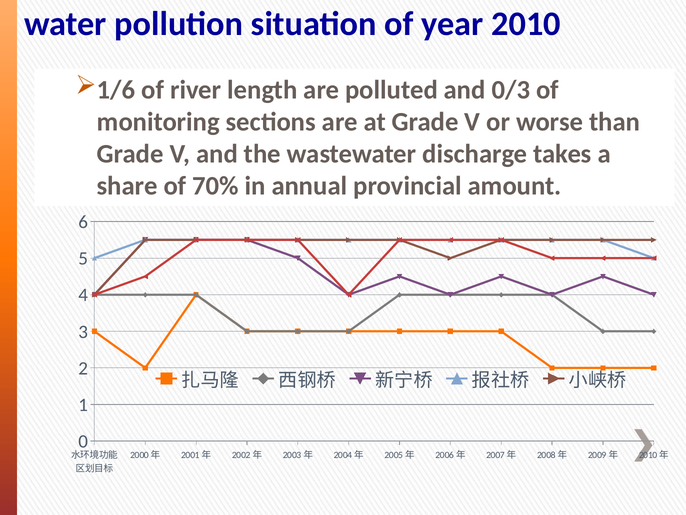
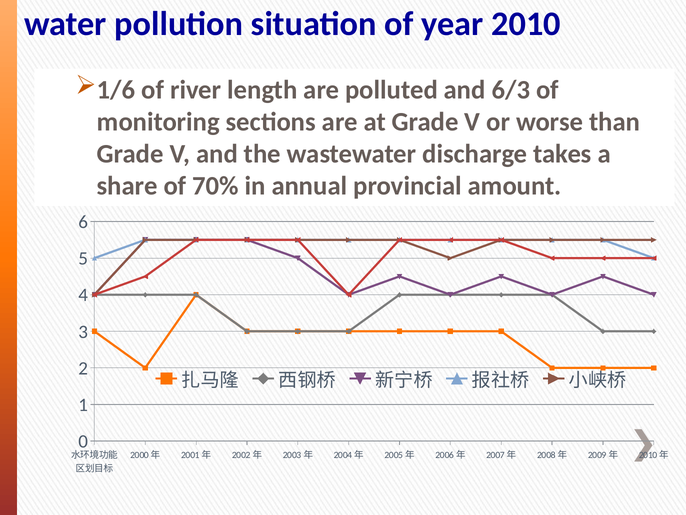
0/3: 0/3 -> 6/3
